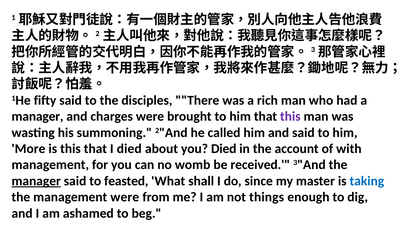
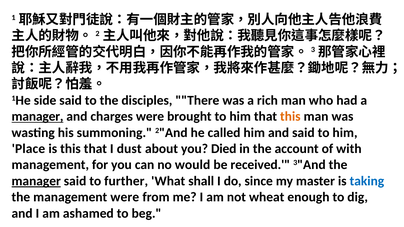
fifty: fifty -> side
manager at (37, 117) underline: none -> present
this at (290, 117) colour: purple -> orange
More: More -> Place
I died: died -> dust
womb: womb -> would
feasted: feasted -> further
things: things -> wheat
